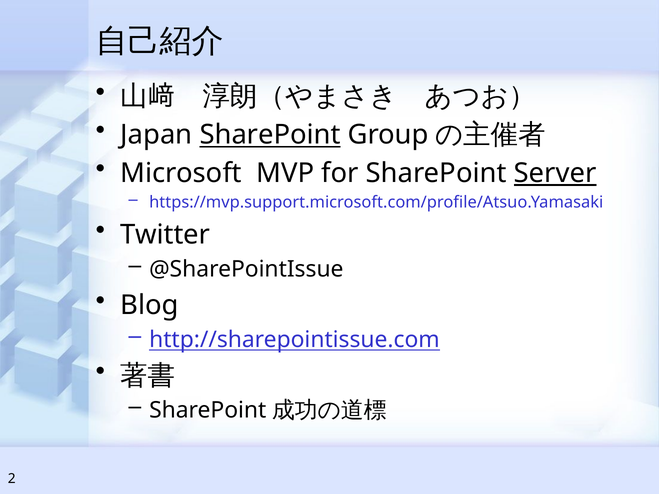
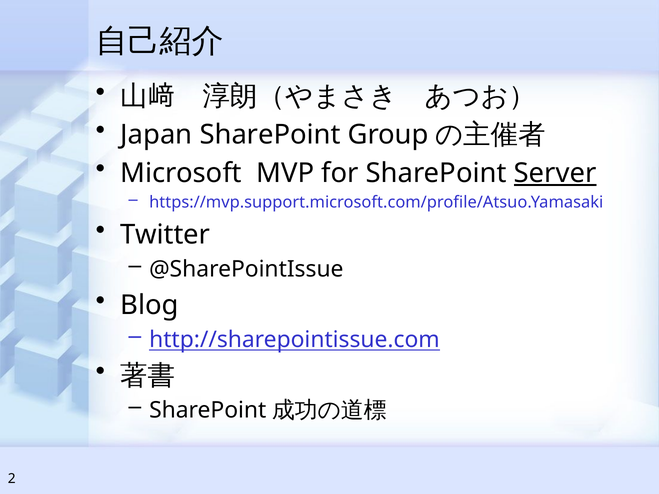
SharePoint at (270, 135) underline: present -> none
